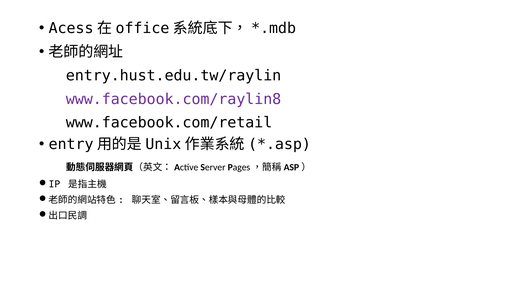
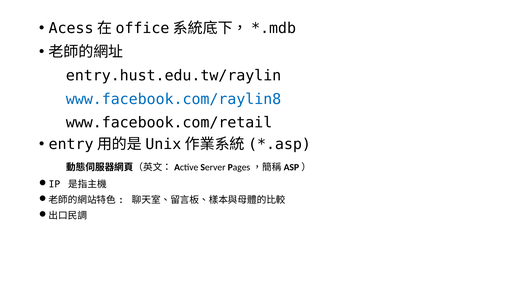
www.facebook.com/raylin8 colour: purple -> blue
